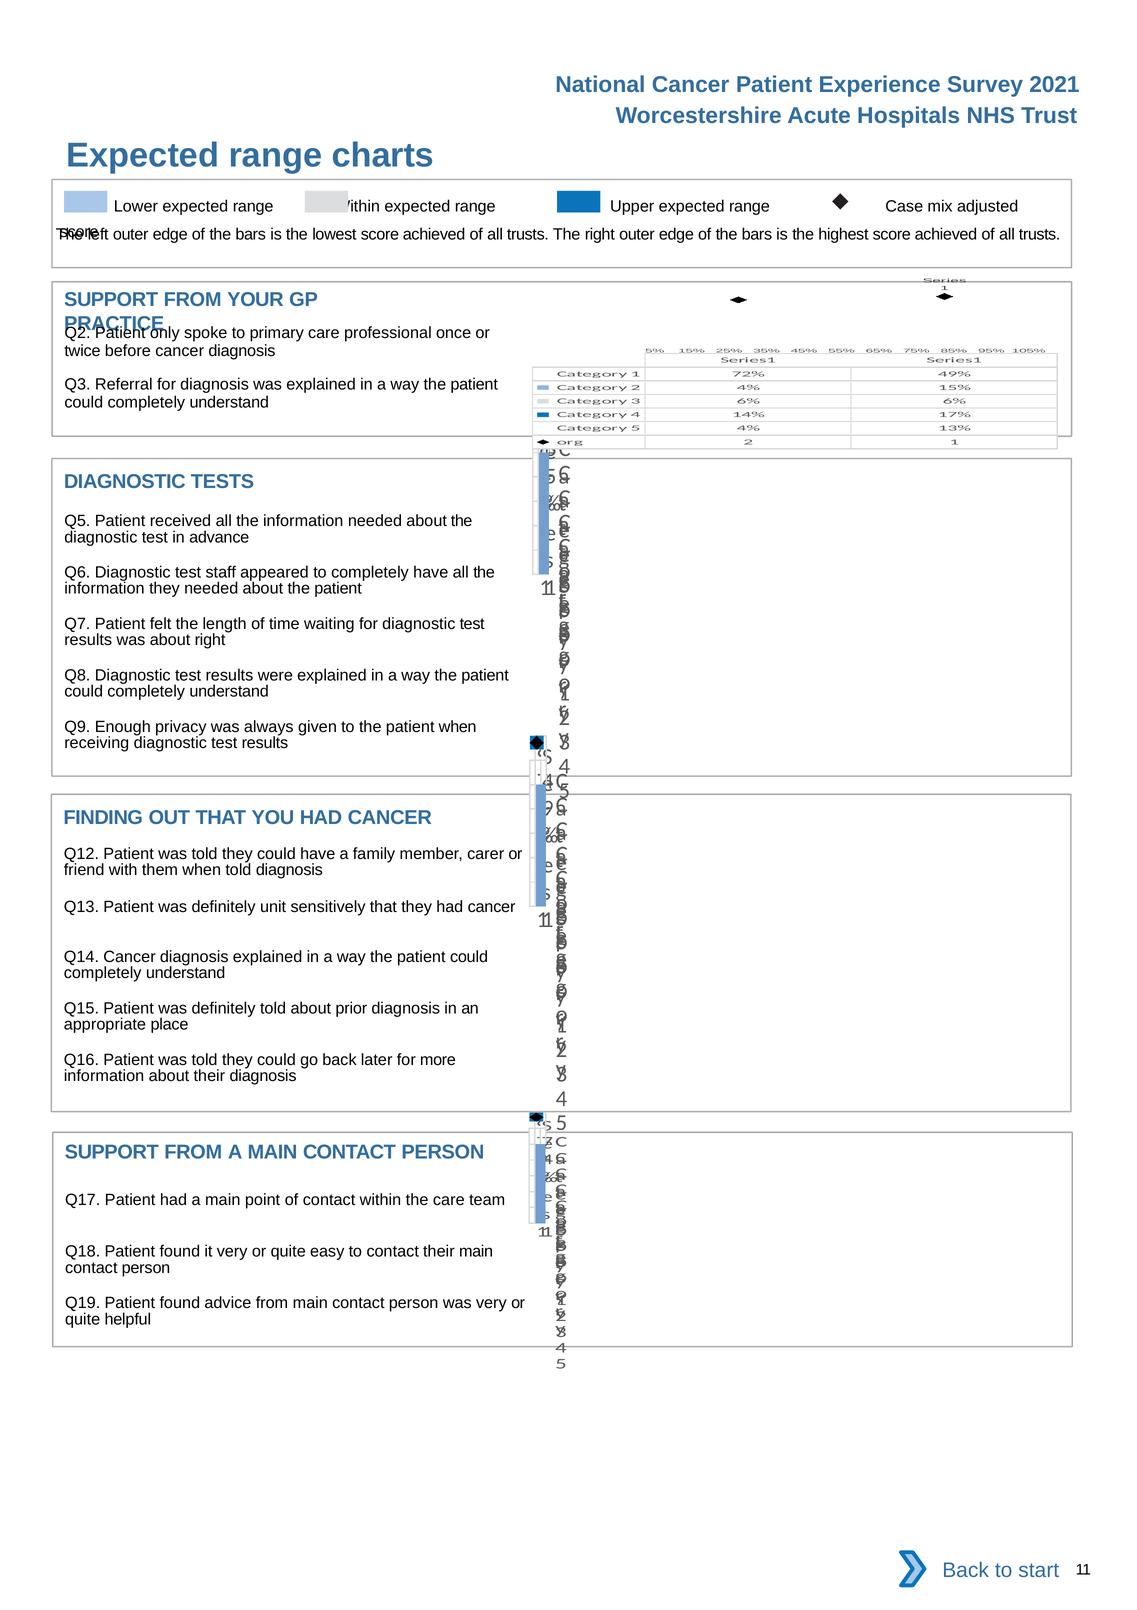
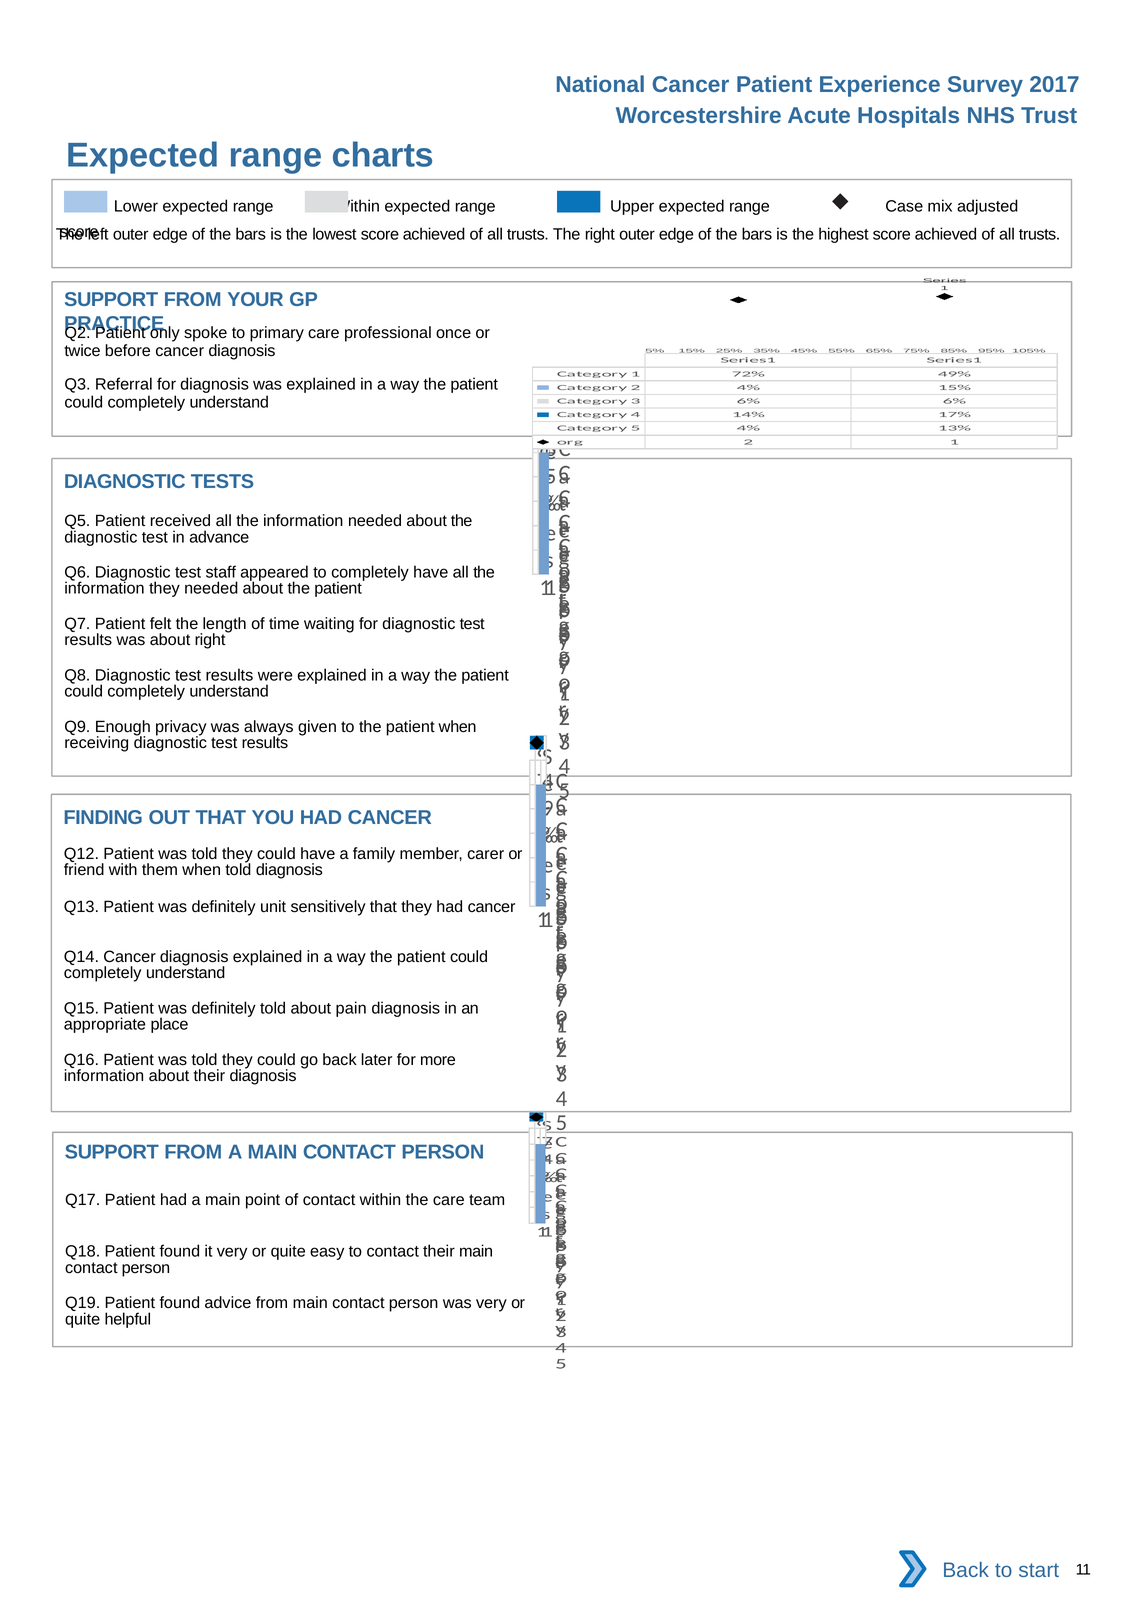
2021: 2021 -> 2017
prior: prior -> pain
